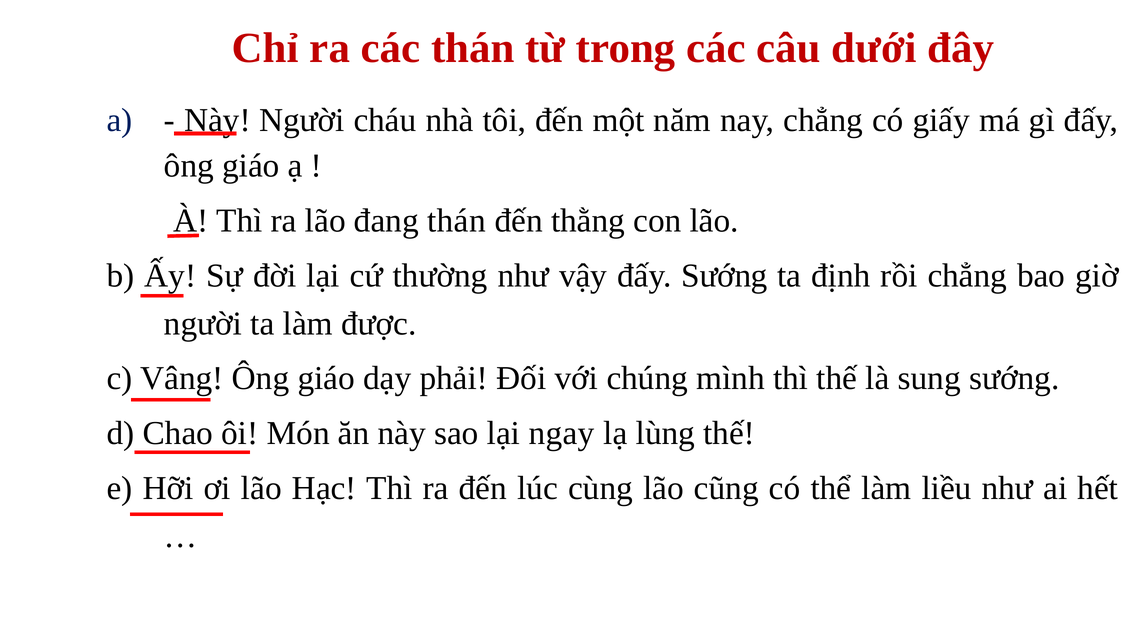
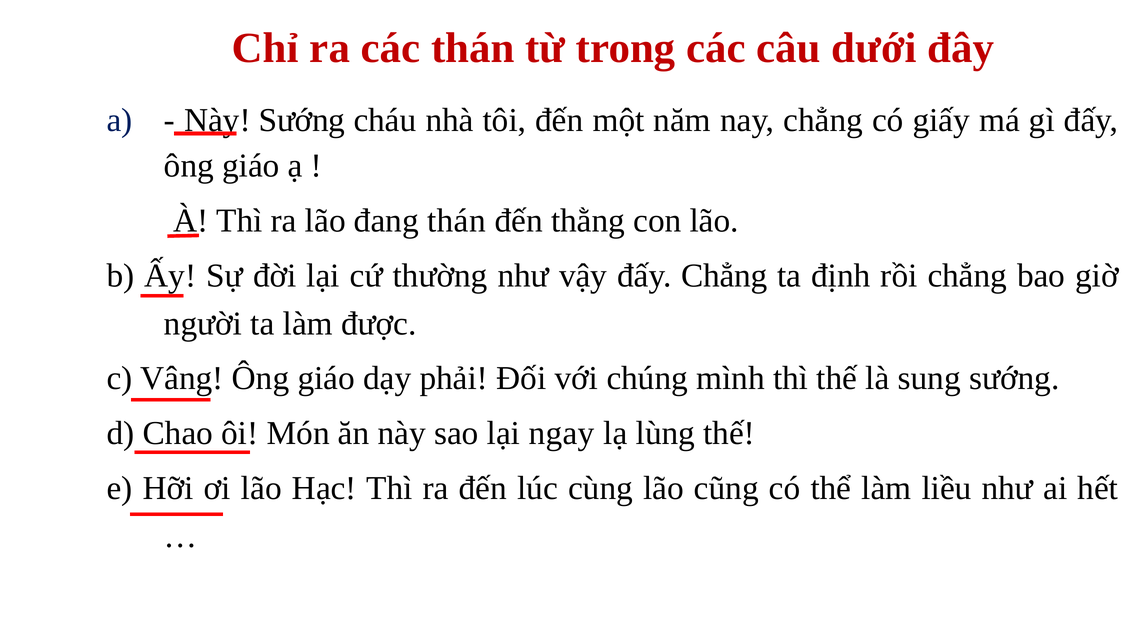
Người at (302, 120): Người -> Sướng
đấy Sướng: Sướng -> Chẳng
